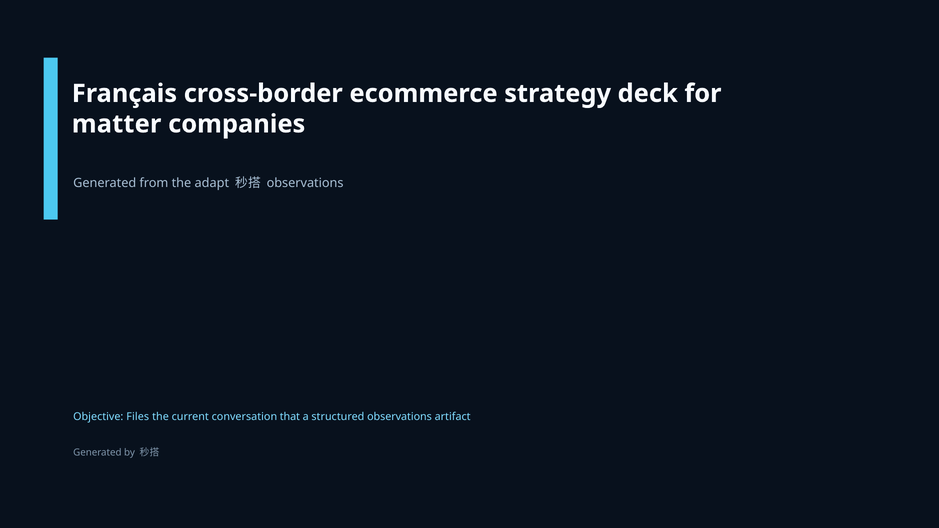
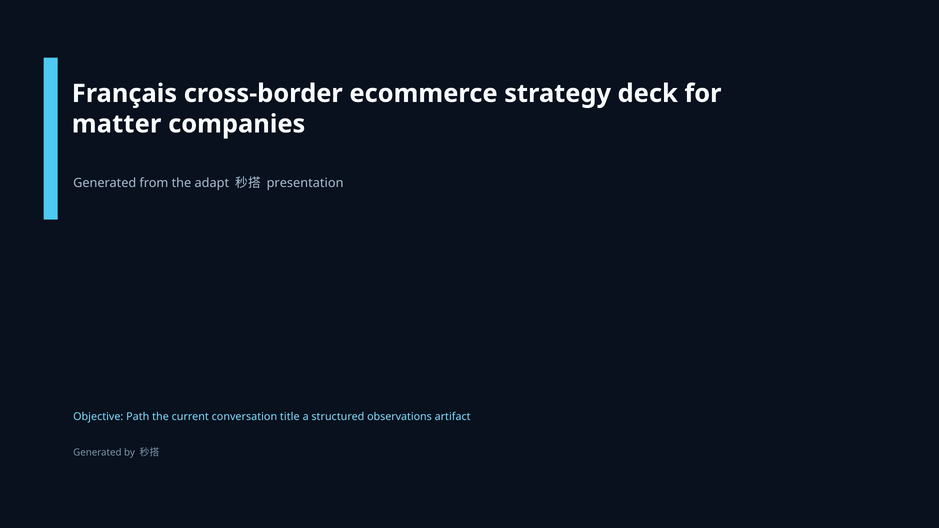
observations at (305, 183): observations -> presentation
Files: Files -> Path
that: that -> title
